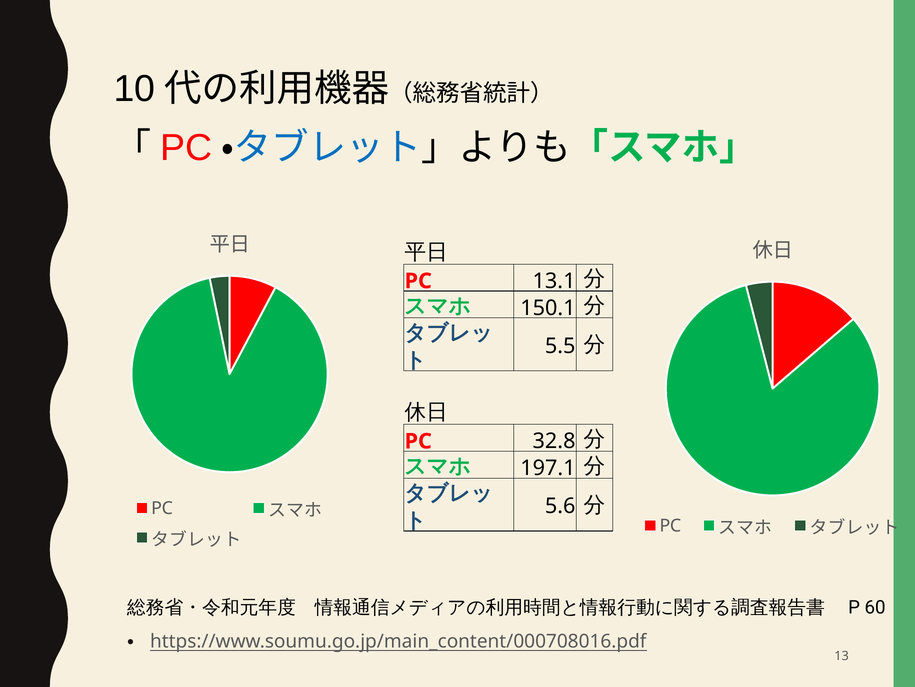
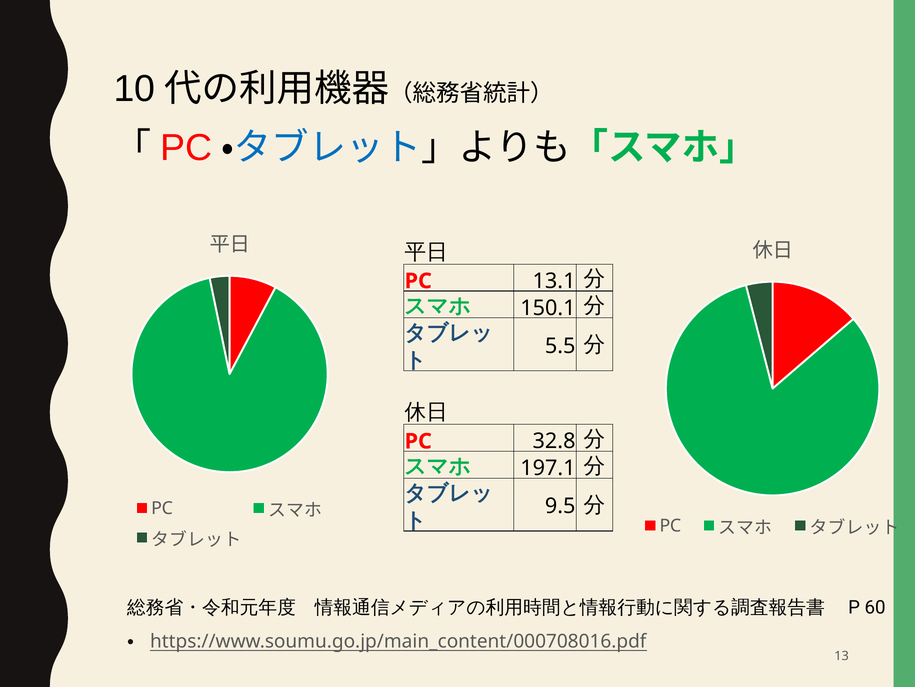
5.6: 5.6 -> 9.5
